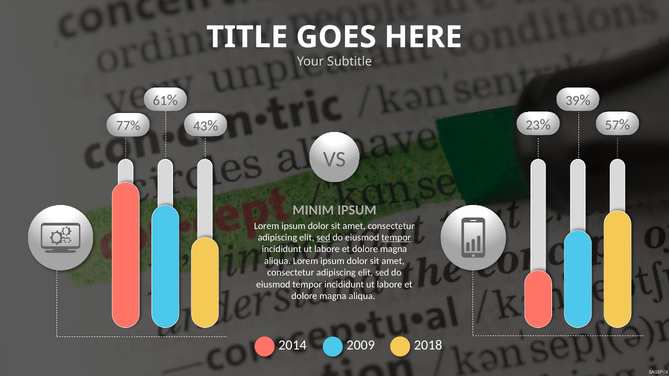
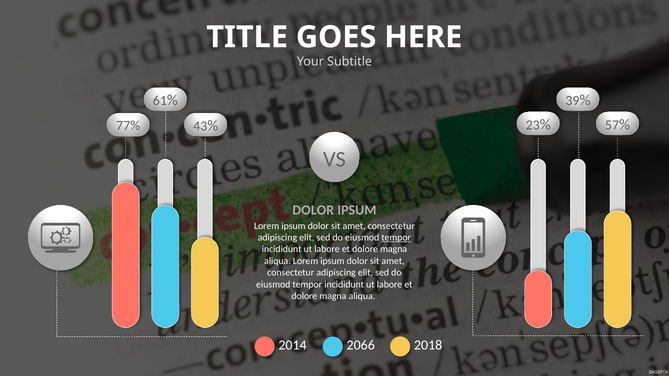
MINIM at (313, 210): MINIM -> DOLOR
sed at (323, 238) underline: present -> none
2009: 2009 -> 2066
